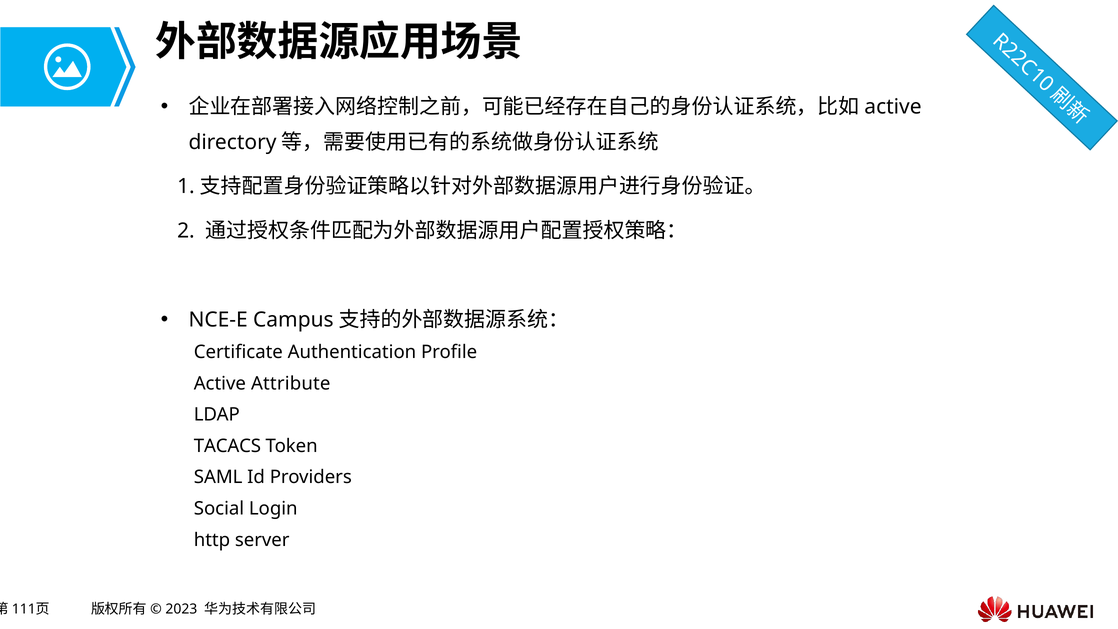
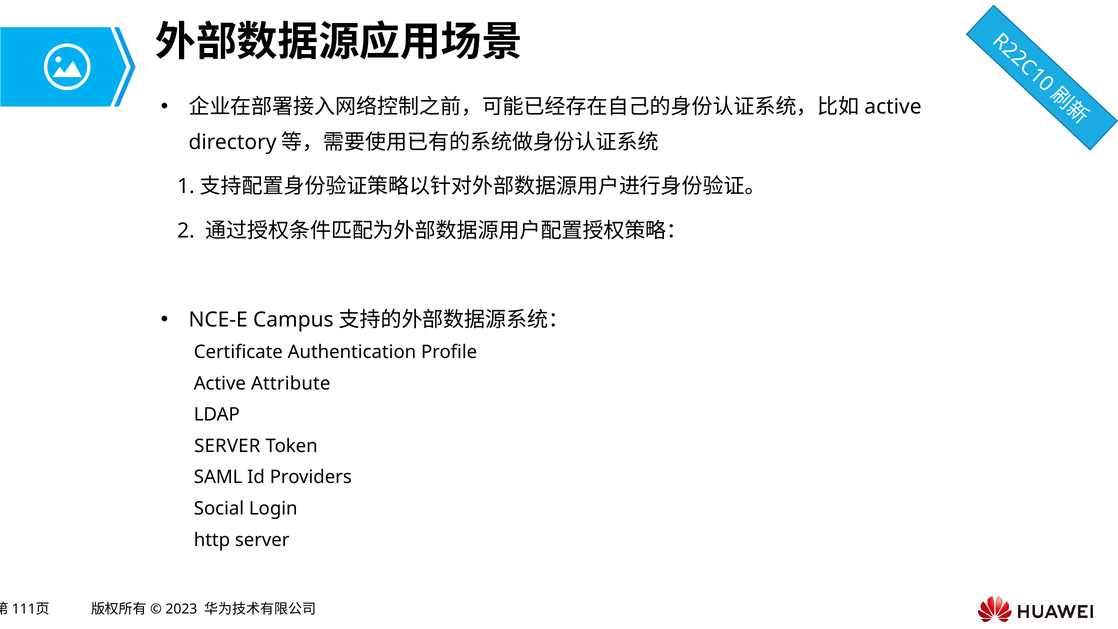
TACACS at (227, 446): TACACS -> SERVER
